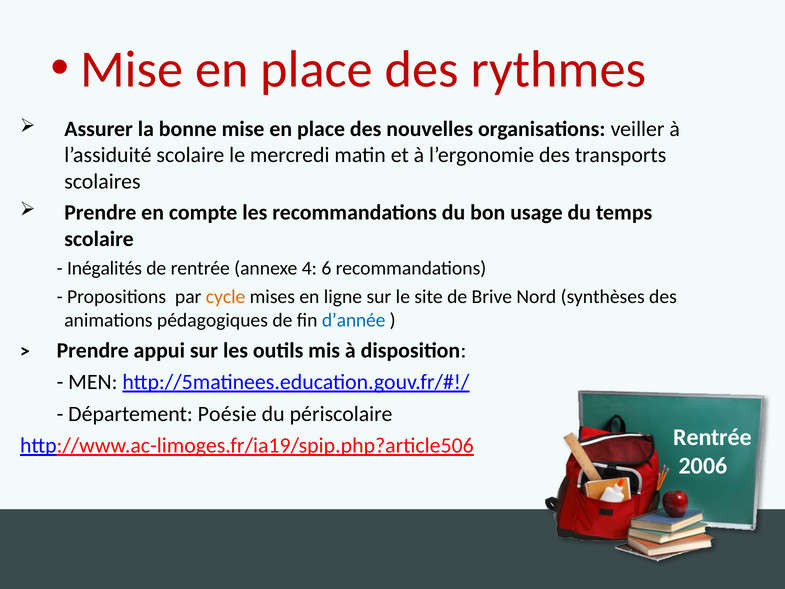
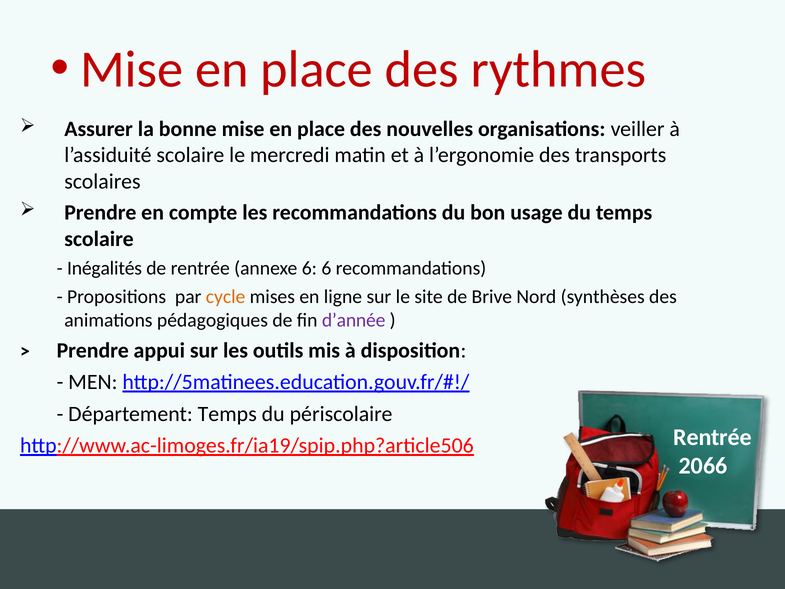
annexe 4: 4 -> 6
d’année colour: blue -> purple
Département Poésie: Poésie -> Temps
2006: 2006 -> 2066
